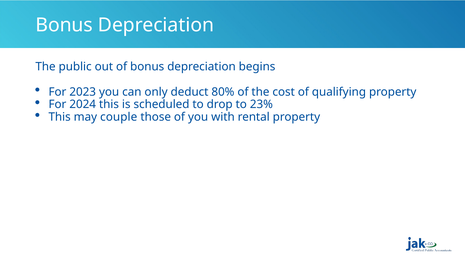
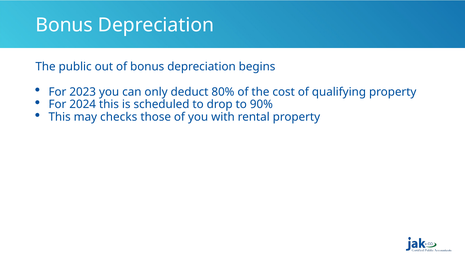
23%: 23% -> 90%
couple: couple -> checks
